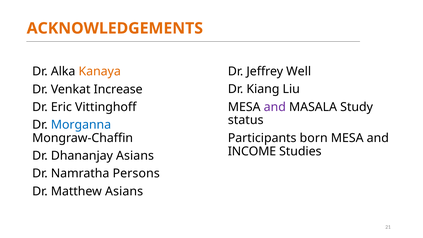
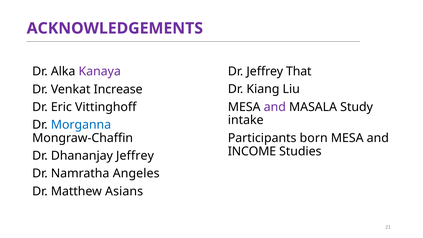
ACKNOWLEDGEMENTS colour: orange -> purple
Kanaya colour: orange -> purple
Well: Well -> That
status: status -> intake
Dhananjay Asians: Asians -> Jeffrey
Persons: Persons -> Angeles
